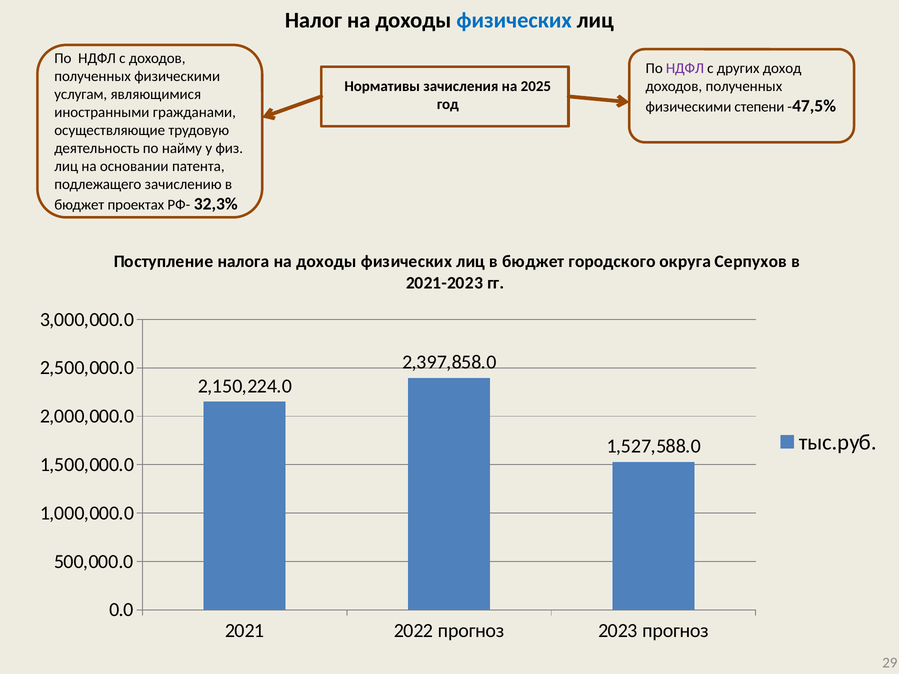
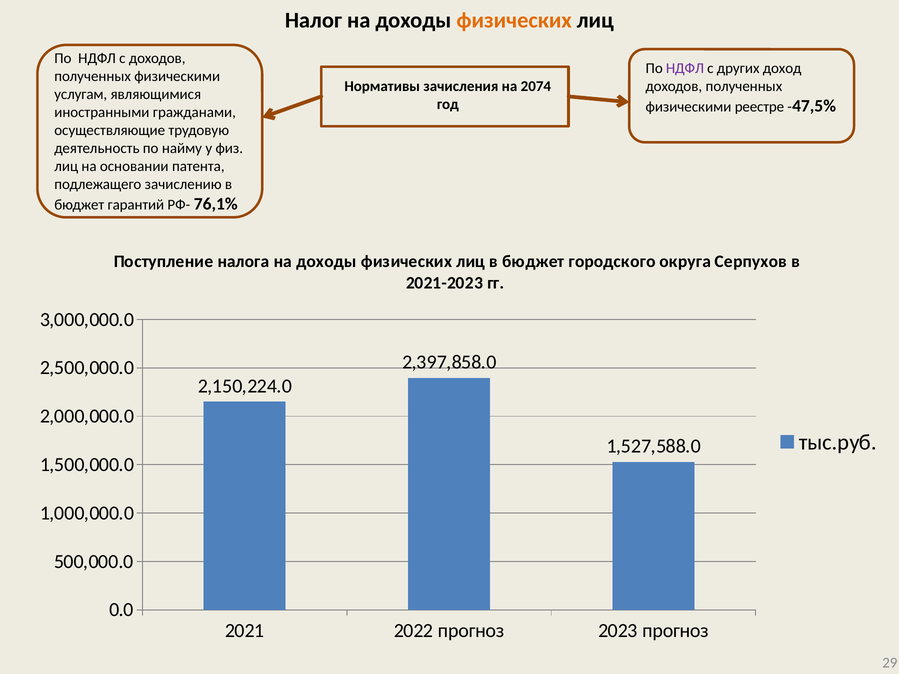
физических at (514, 20) colour: blue -> orange
2025: 2025 -> 2074
степени: степени -> реестре
проектах: проектах -> гарантий
32,3%: 32,3% -> 76,1%
